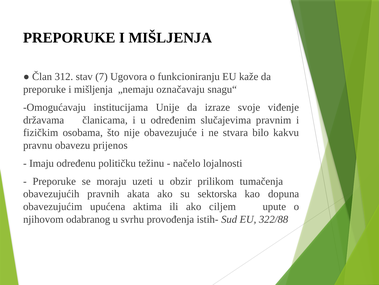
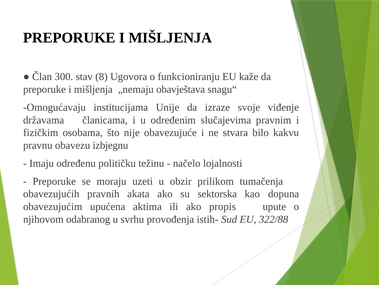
312: 312 -> 300
7: 7 -> 8
označavaju: označavaju -> obavještava
prijenos: prijenos -> izbjegnu
ciljem: ciljem -> propis
